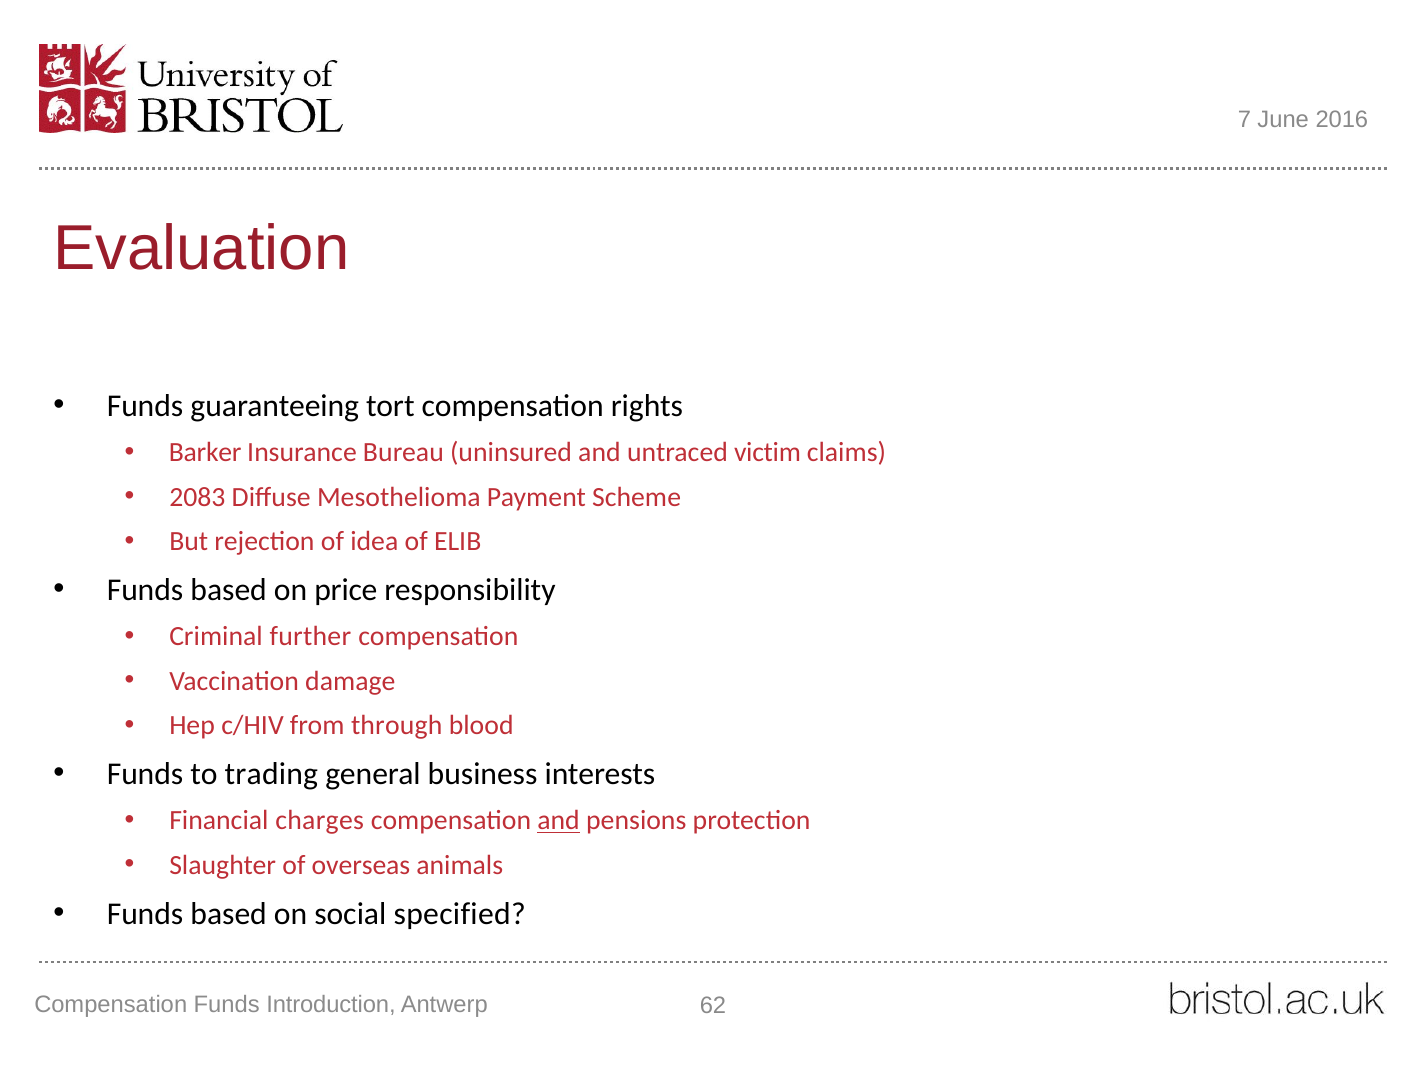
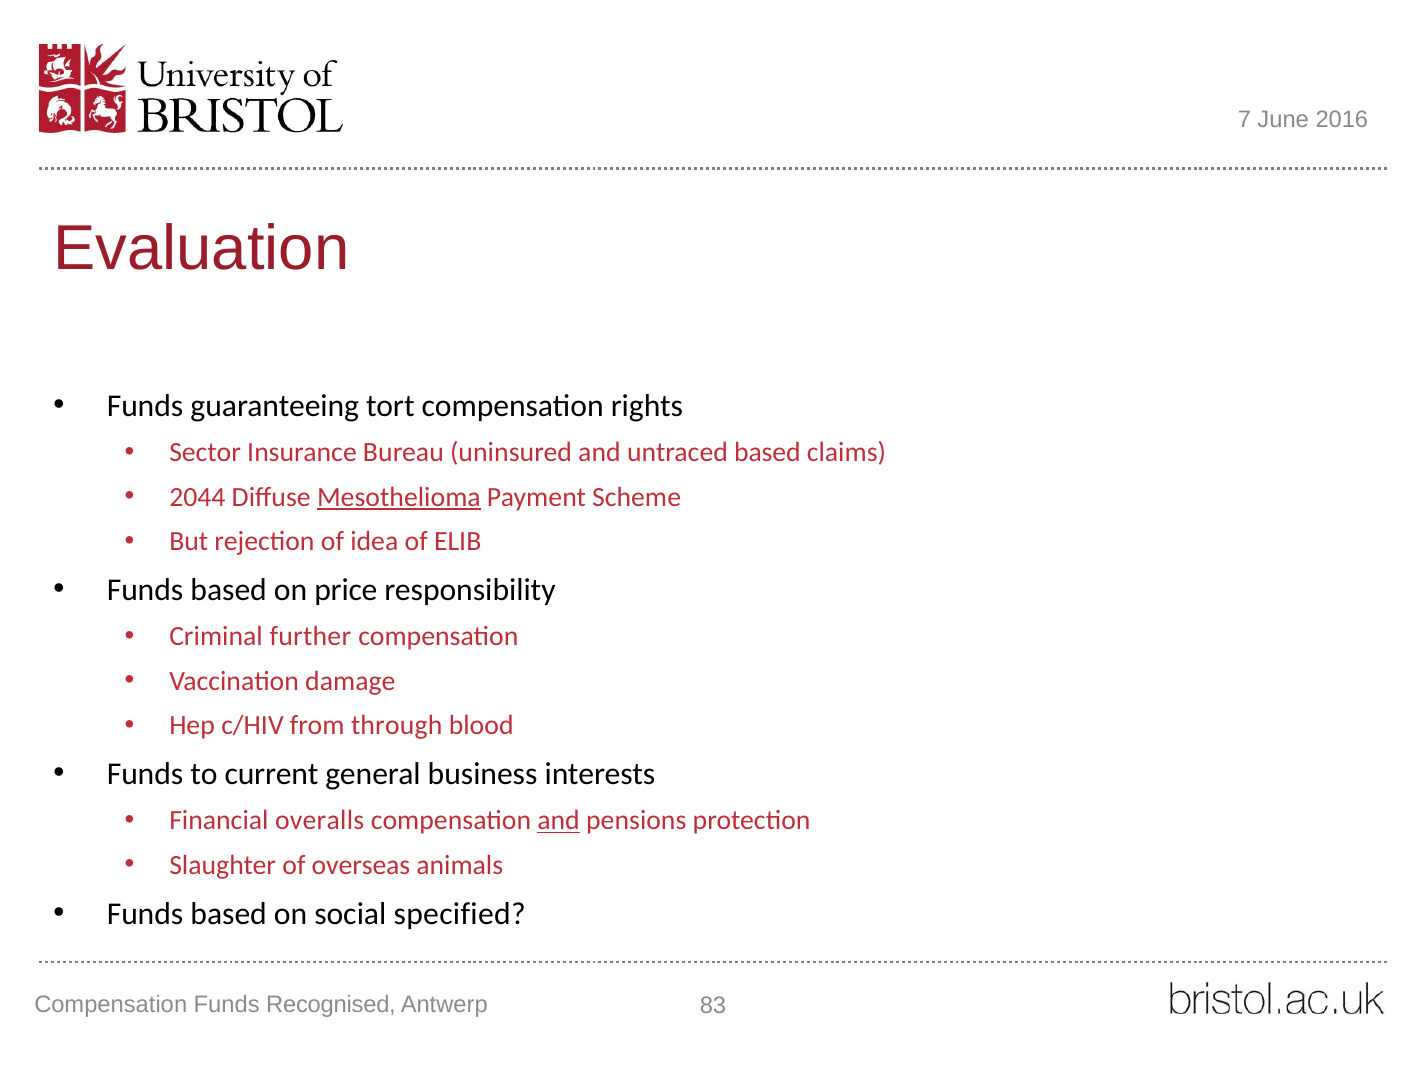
Barker: Barker -> Sector
untraced victim: victim -> based
2083: 2083 -> 2044
Mesothelioma underline: none -> present
trading: trading -> current
charges: charges -> overalls
Introduction: Introduction -> Recognised
62: 62 -> 83
